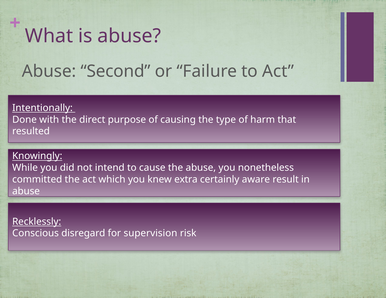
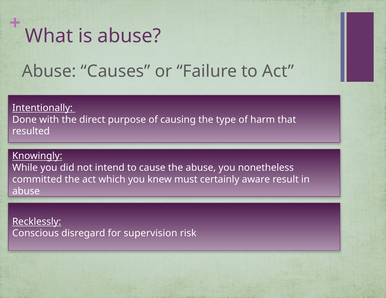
Second: Second -> Causes
extra: extra -> must
